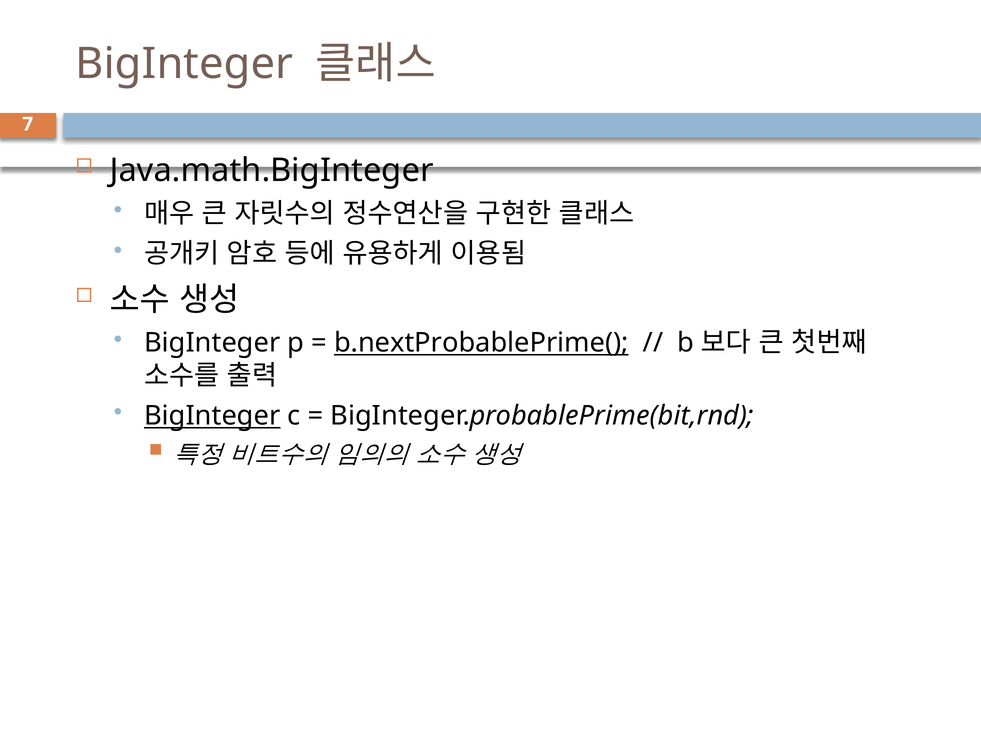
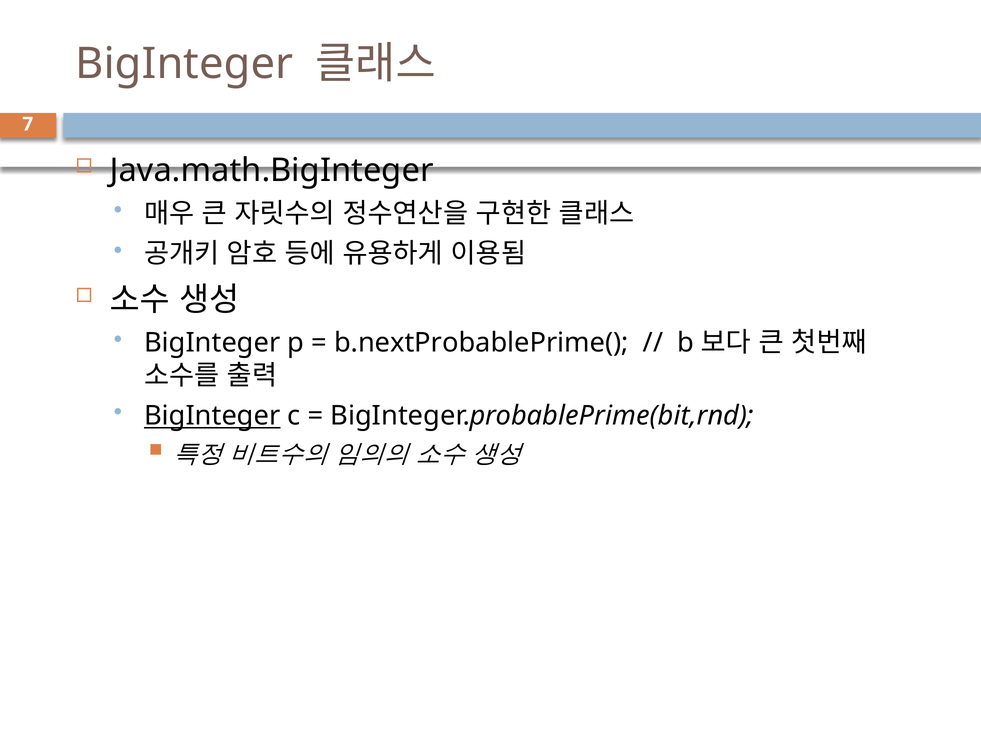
b.nextProbablePrime( underline: present -> none
